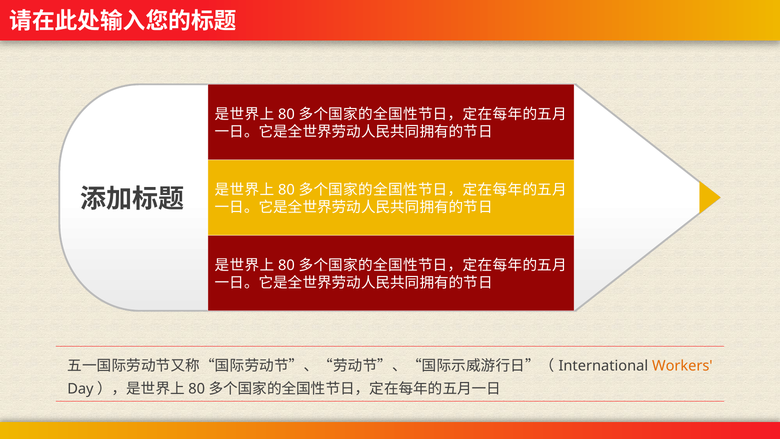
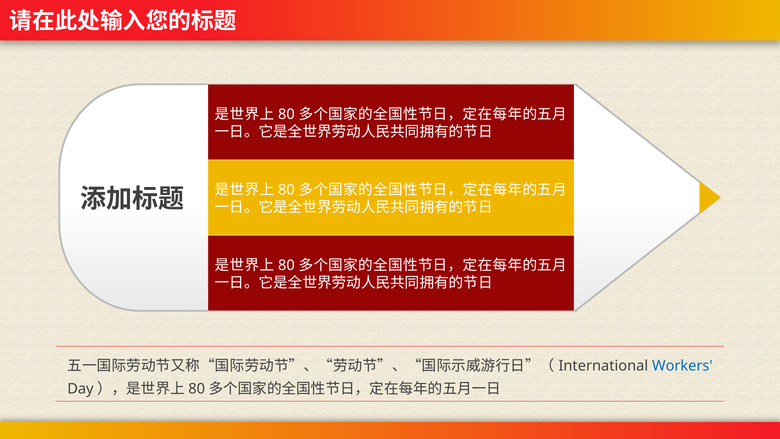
Workers colour: orange -> blue
